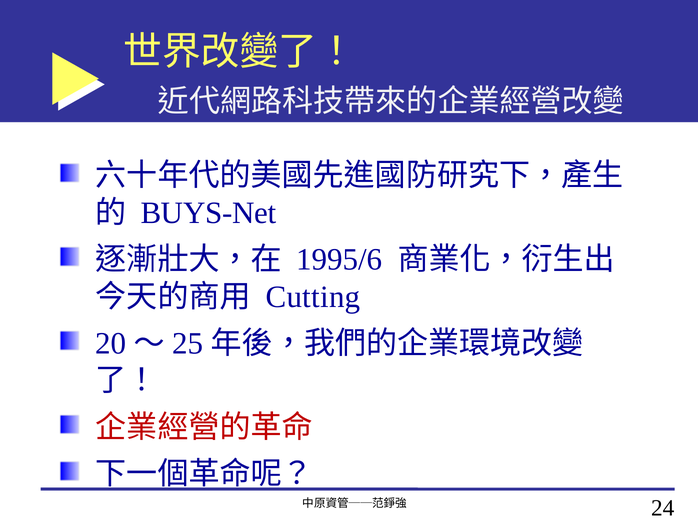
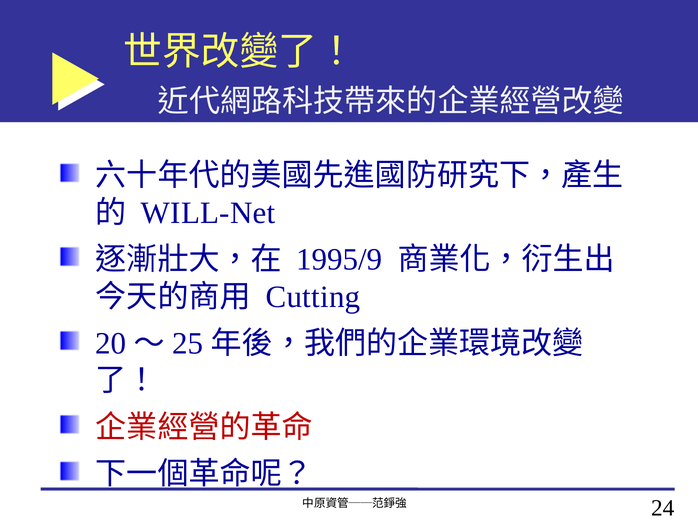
BUYS-Net: BUYS-Net -> WILL-Net
1995/6: 1995/6 -> 1995/9
